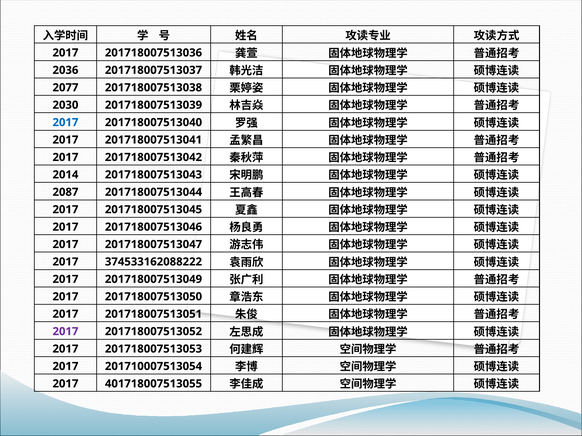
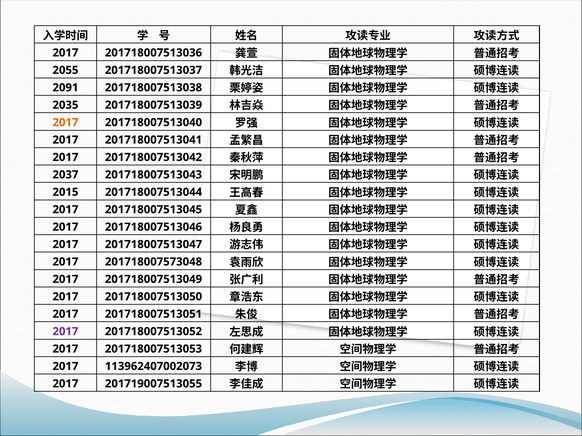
2036: 2036 -> 2055
2077: 2077 -> 2091
2030: 2030 -> 2035
2017 at (65, 123) colour: blue -> orange
2014: 2014 -> 2037
2087: 2087 -> 2015
374533162088222: 374533162088222 -> 201718007573048
201710007513054: 201710007513054 -> 113962407002073
401718007513055: 401718007513055 -> 201719007513055
